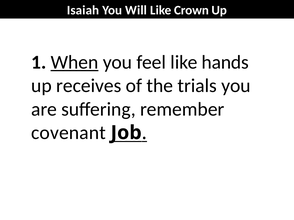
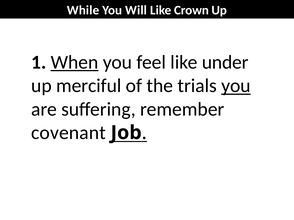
Isaiah: Isaiah -> While
hands: hands -> under
receives: receives -> merciful
you at (236, 86) underline: none -> present
